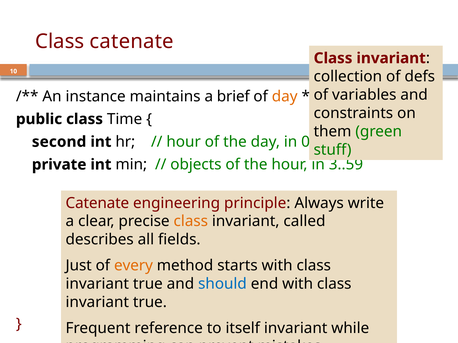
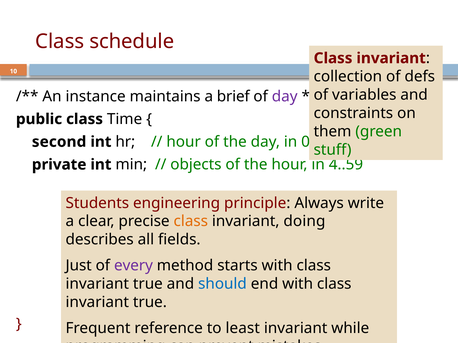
Class catenate: catenate -> schedule
day at (285, 96) colour: orange -> purple
3..59: 3..59 -> 4..59
Catenate at (97, 203): Catenate -> Students
called: called -> doing
every colour: orange -> purple
itself: itself -> least
